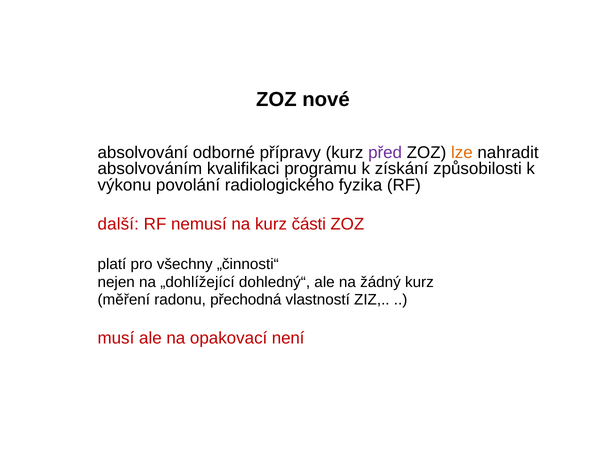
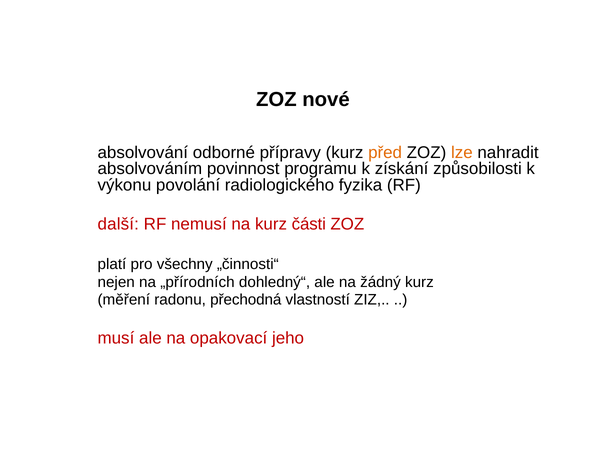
před colour: purple -> orange
kvalifikaci: kvalifikaci -> povinnost
„dohlížející: „dohlížející -> „přírodních
není: není -> jeho
